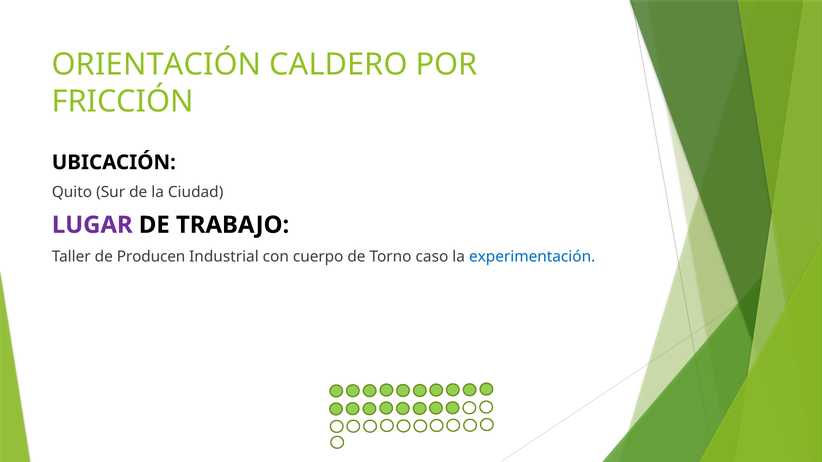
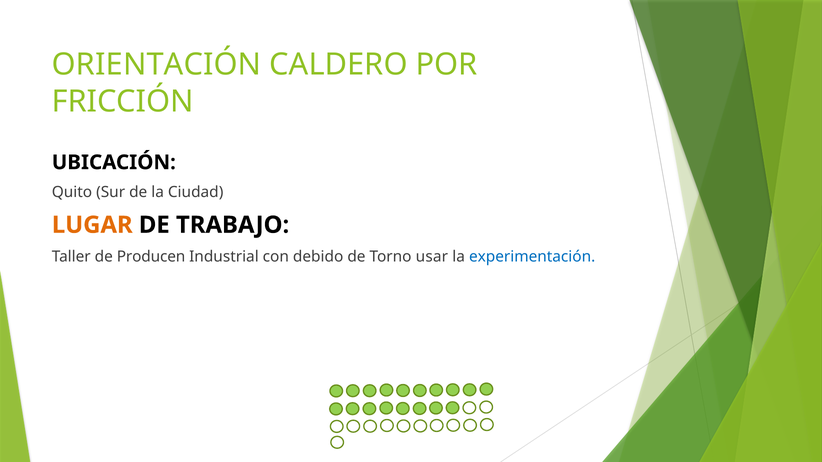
LUGAR colour: purple -> orange
cuerpo: cuerpo -> debido
caso: caso -> usar
